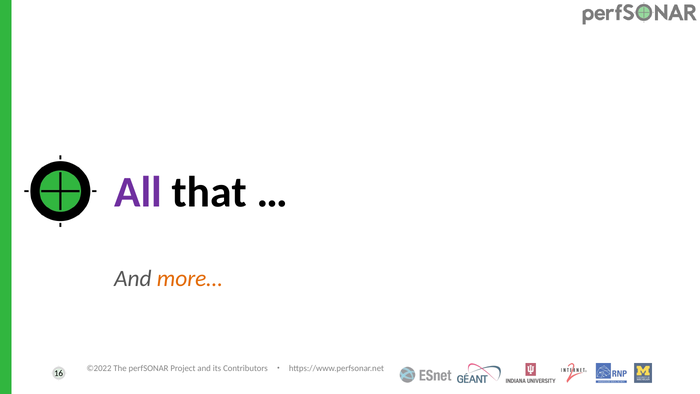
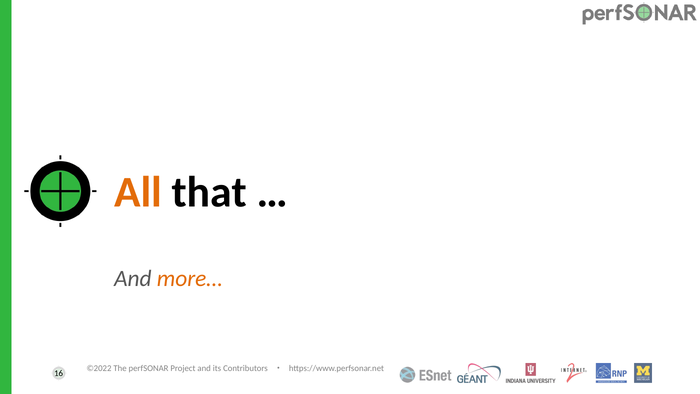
All colour: purple -> orange
